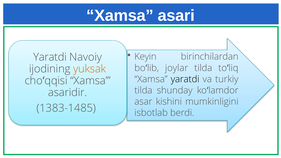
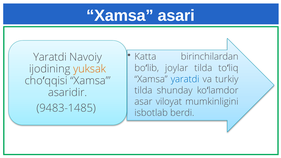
Keyin: Keyin -> Katta
yaratdi at (185, 79) colour: black -> blue
kishini: kishini -> viloyat
1383-1485: 1383-1485 -> 9483-1485
